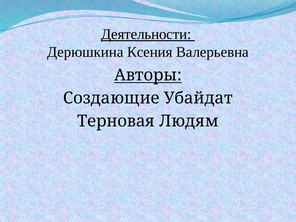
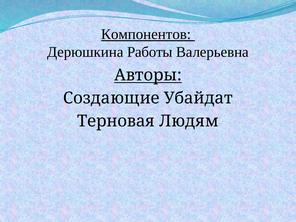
Деятельности: Деятельности -> Компонентов
Ксения: Ксения -> Работы
